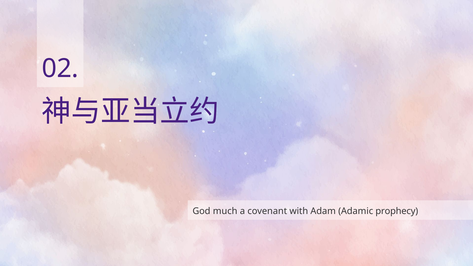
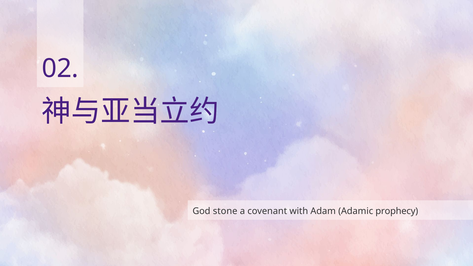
much: much -> stone
